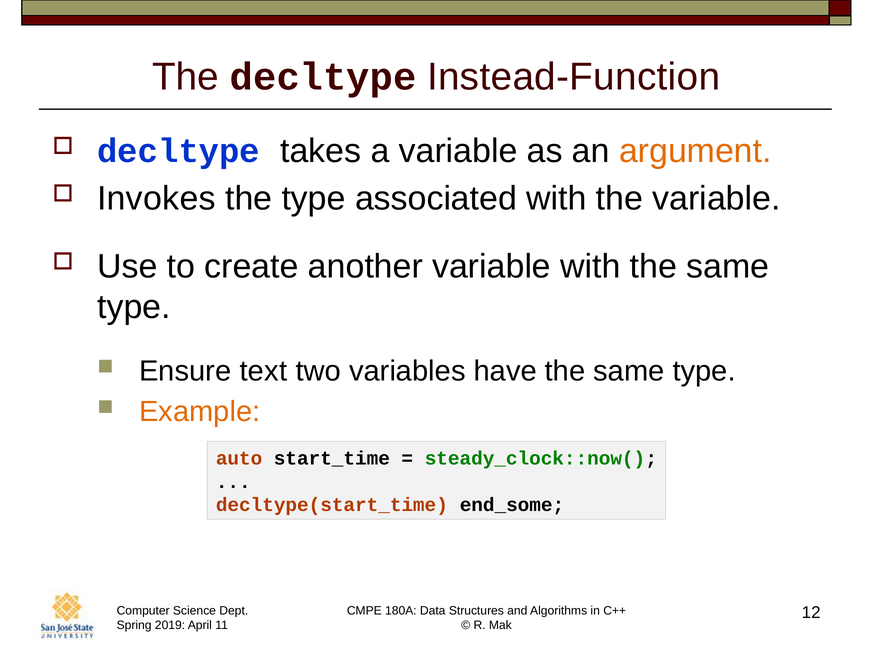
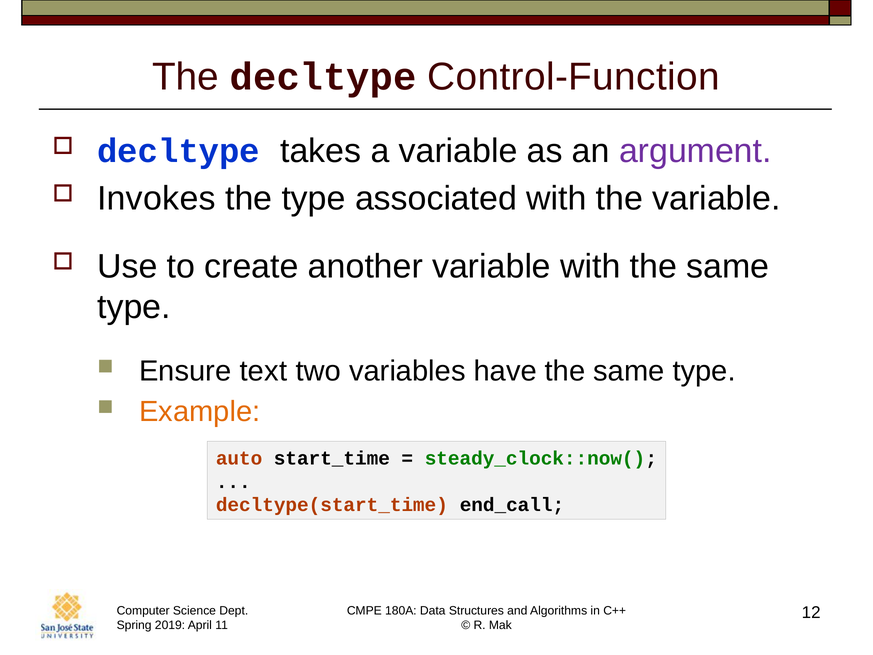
Instead-Function: Instead-Function -> Control-Function
argument colour: orange -> purple
end_some: end_some -> end_call
